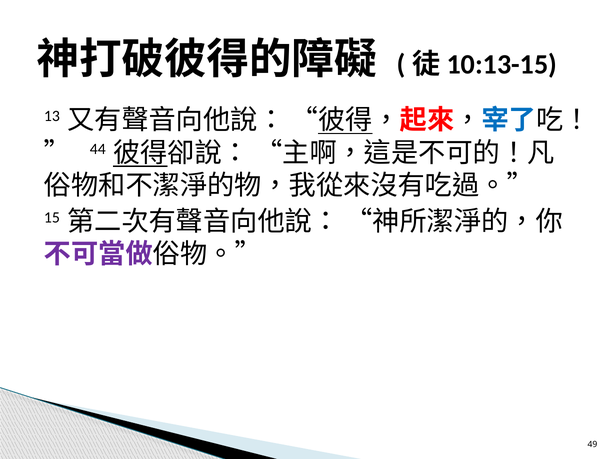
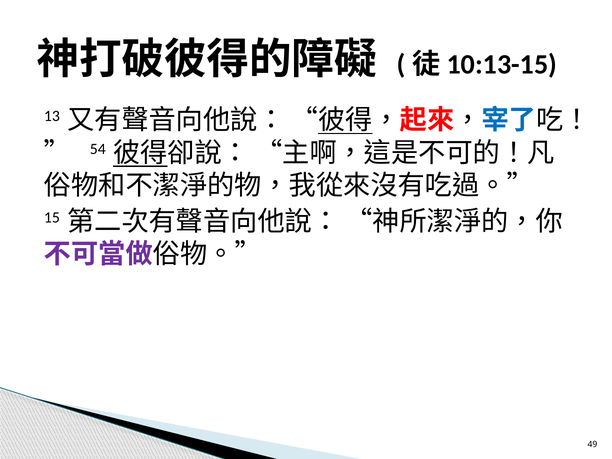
44: 44 -> 54
